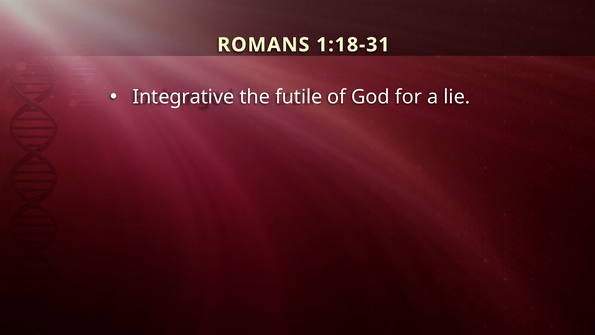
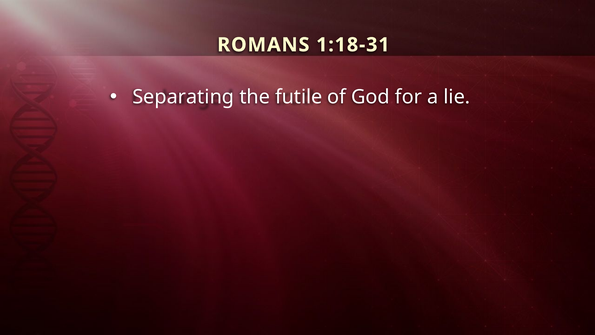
Integrative: Integrative -> Separating
